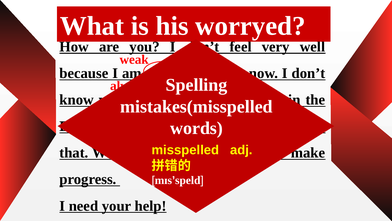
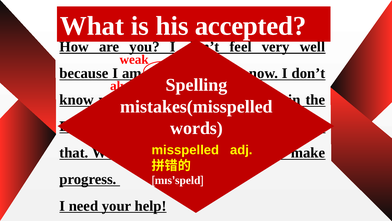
his worryed: worryed -> accepted
